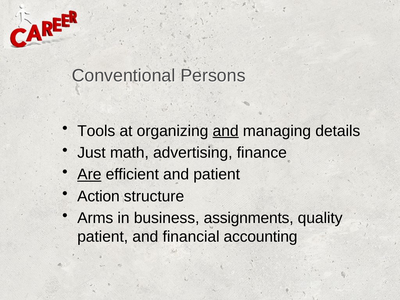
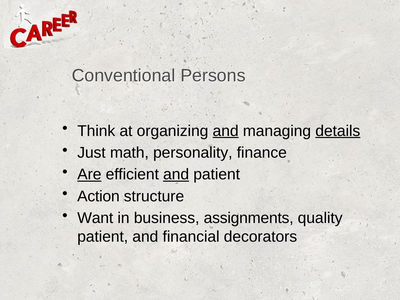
Tools: Tools -> Think
details underline: none -> present
advertising: advertising -> personality
and at (176, 175) underline: none -> present
Arms: Arms -> Want
accounting: accounting -> decorators
